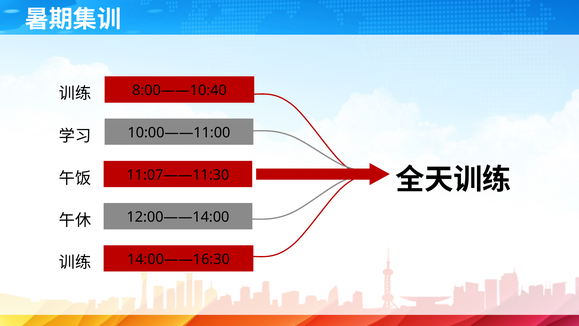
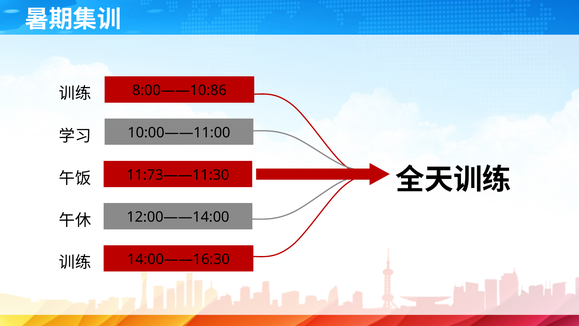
8:00——10:40: 8:00——10:40 -> 8:00——10:86
11:07——11:30: 11:07——11:30 -> 11:73——11:30
